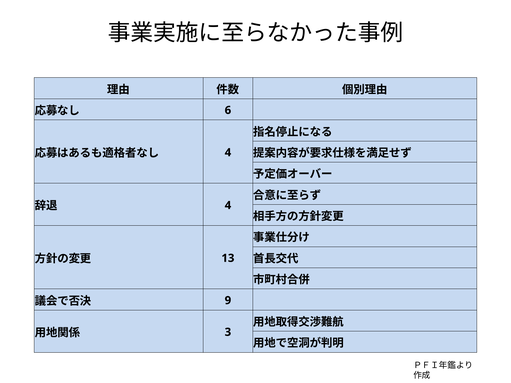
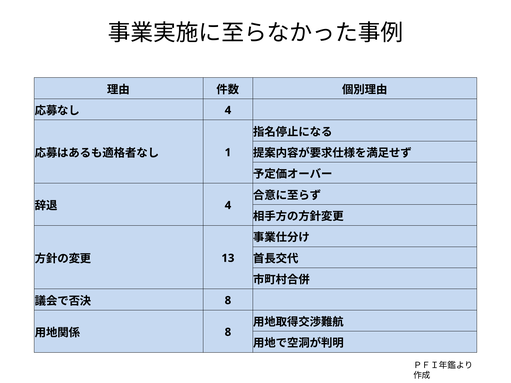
6 at (228, 110): 6 -> 4
4 at (228, 153): 4 -> 1
9 at (228, 301): 9 -> 8
3 at (228, 332): 3 -> 8
